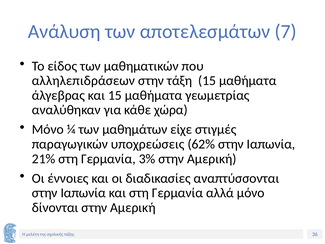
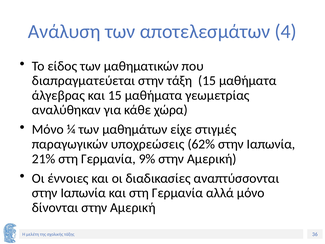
7: 7 -> 4
αλληλεπιδράσεων: αλληλεπιδράσεων -> διαπραγματεύεται
3%: 3% -> 9%
